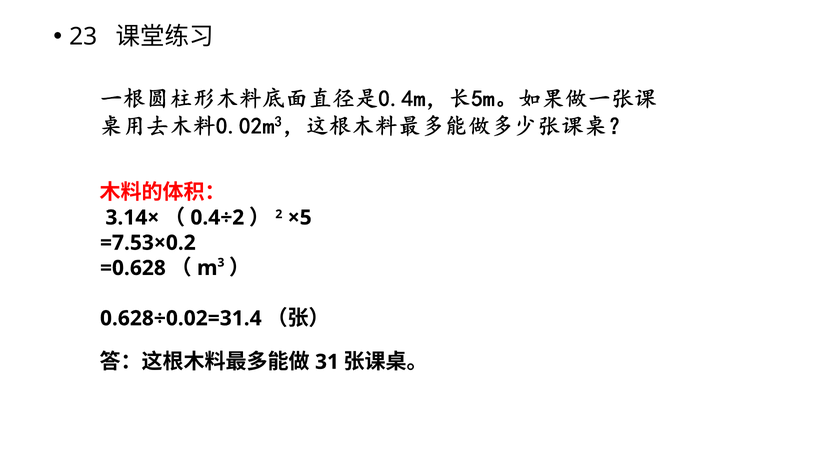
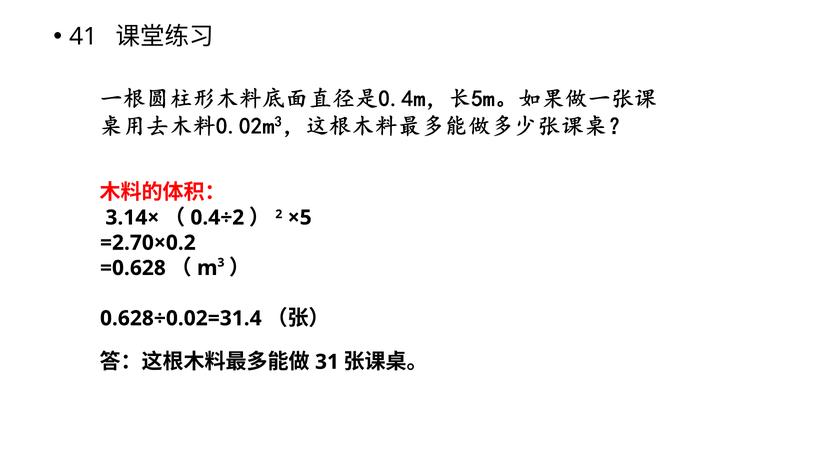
23: 23 -> 41
=7.53×0.2: =7.53×0.2 -> =2.70×0.2
